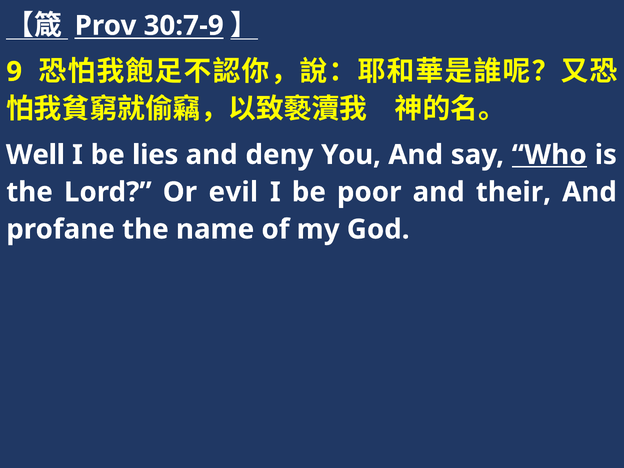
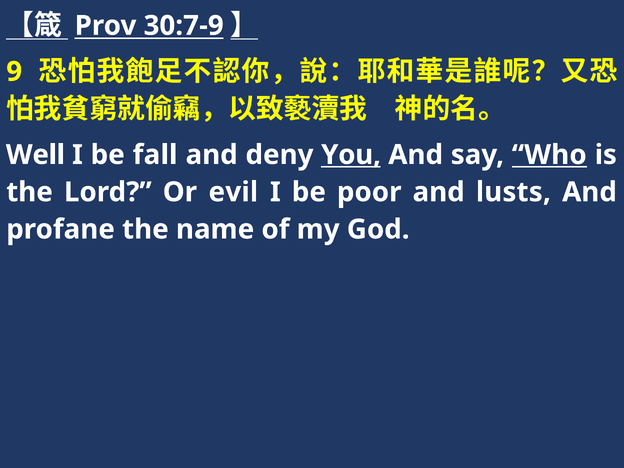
lies: lies -> fall
You underline: none -> present
their: their -> lusts
